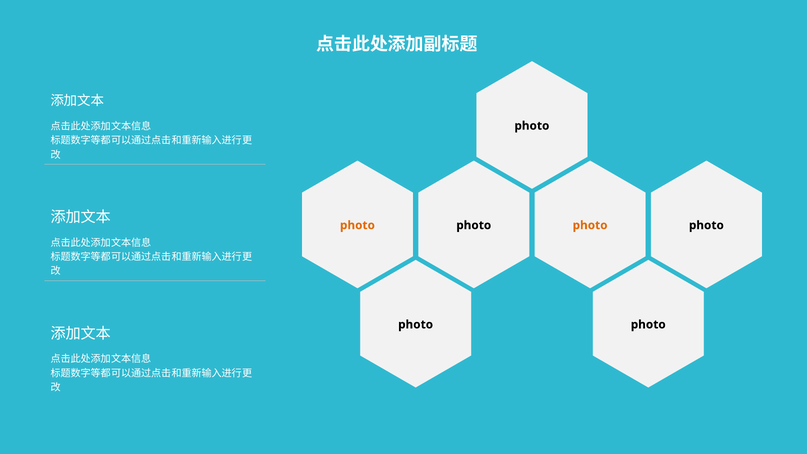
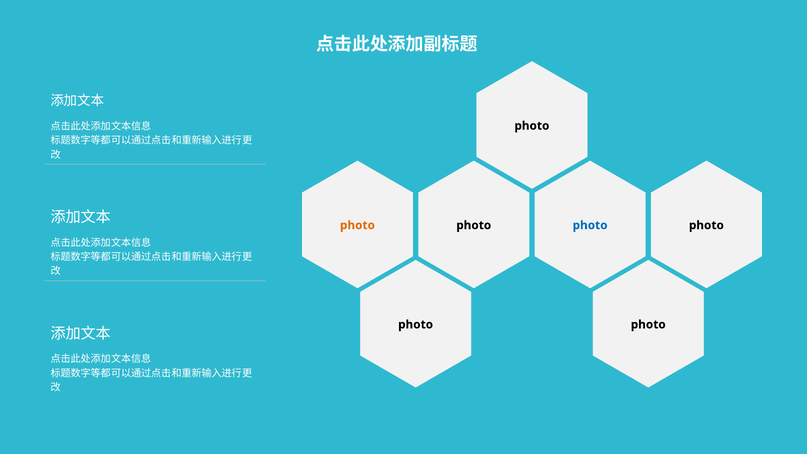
photo at (590, 225) colour: orange -> blue
